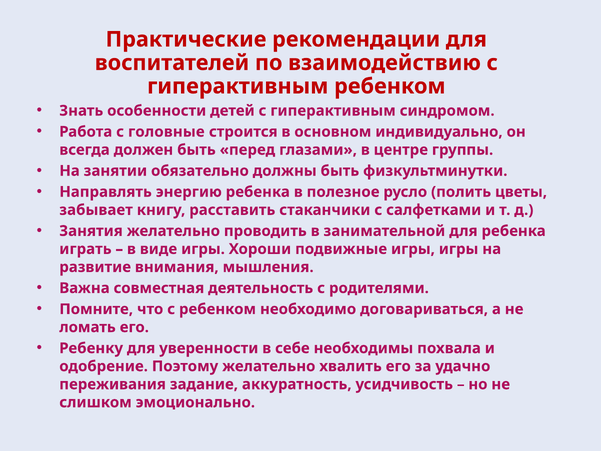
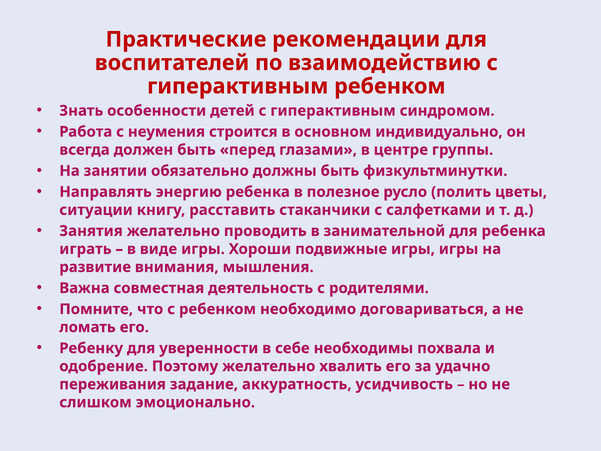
головные: головные -> неумения
забывает: забывает -> ситуации
